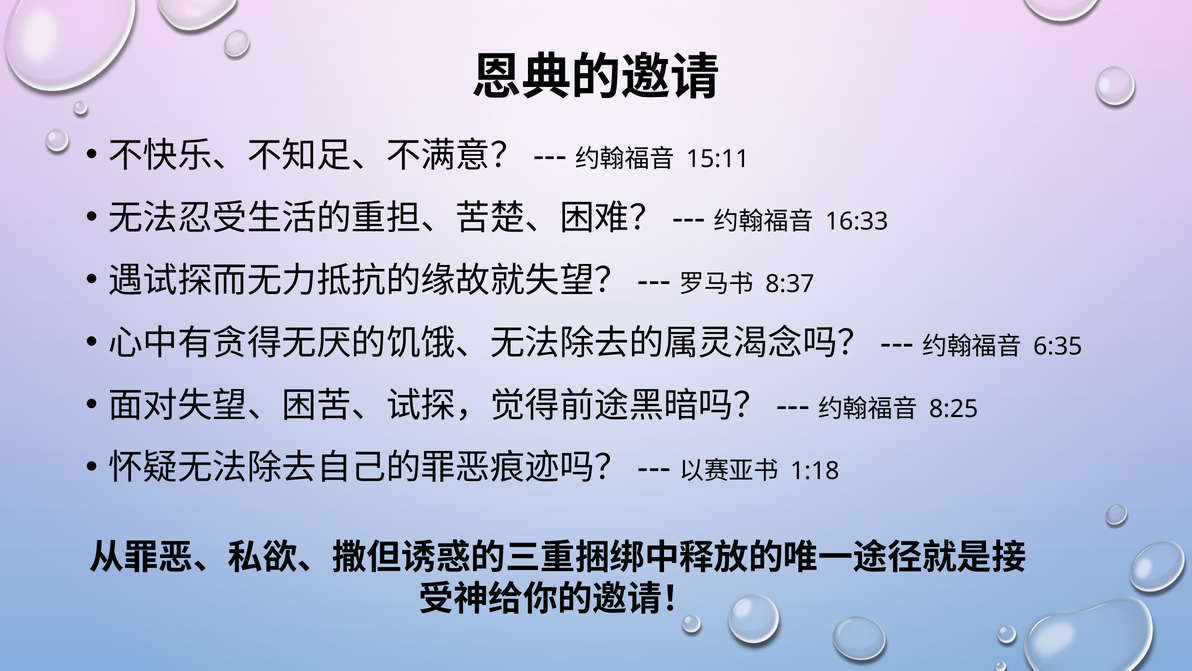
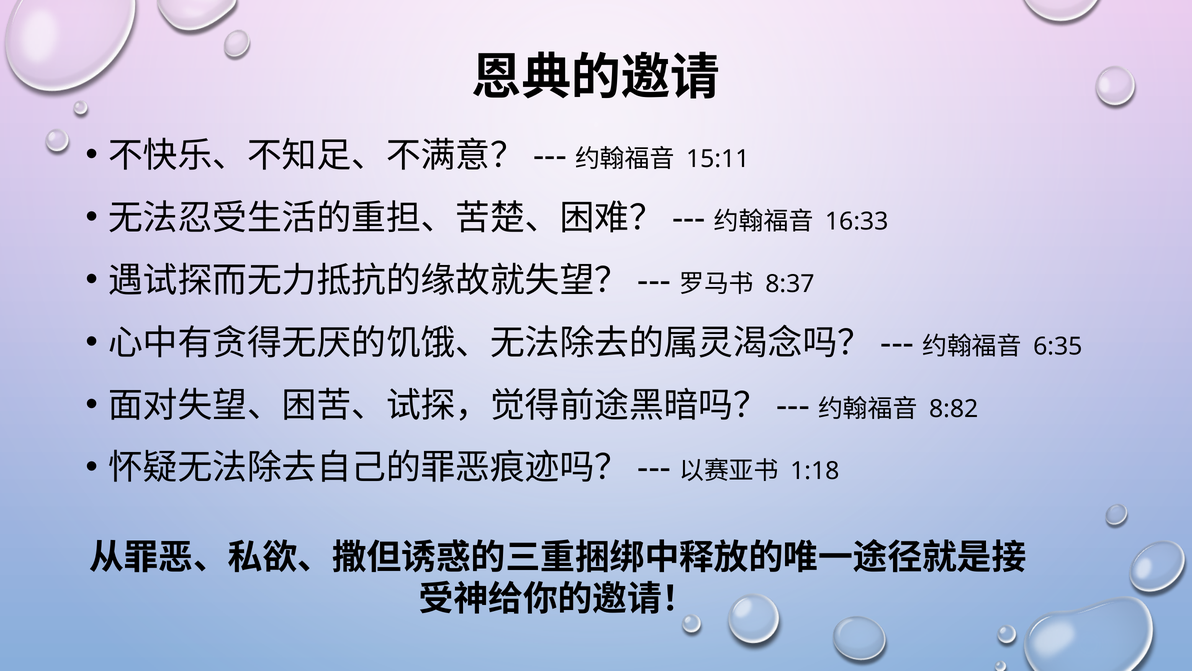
8:25: 8:25 -> 8:82
